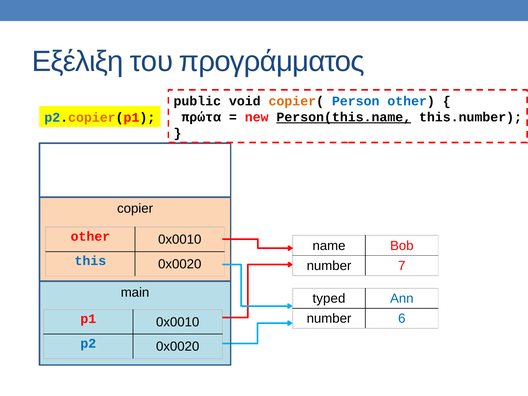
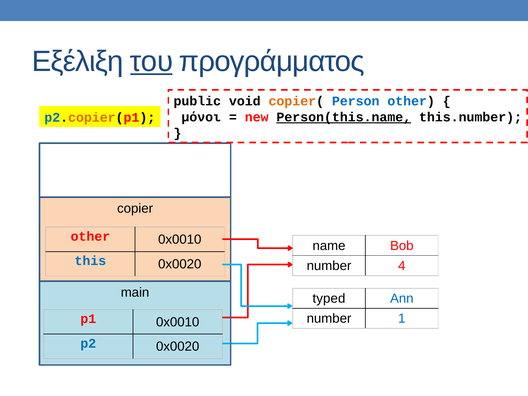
του underline: none -> present
πρώτα: πρώτα -> μόνοι
7: 7 -> 4
6: 6 -> 1
